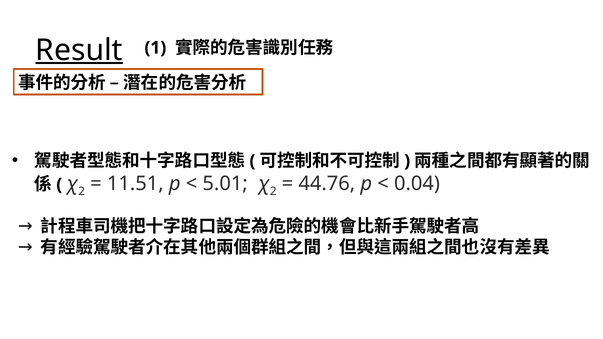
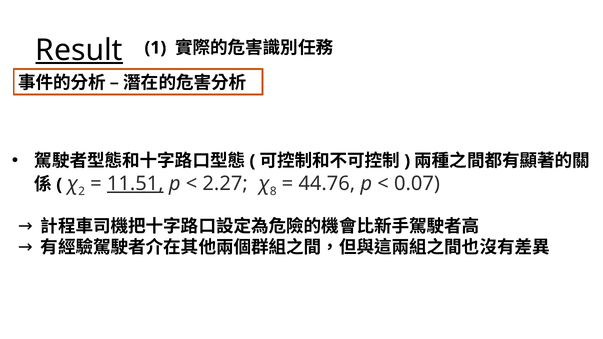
11.51 underline: none -> present
5.01: 5.01 -> 2.27
2 at (273, 192): 2 -> 8
0.04: 0.04 -> 0.07
